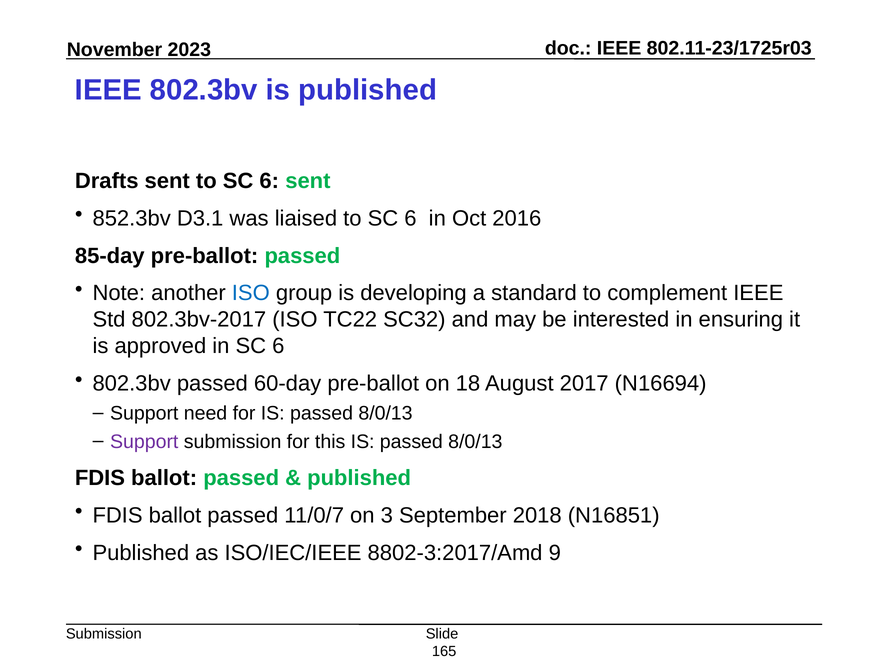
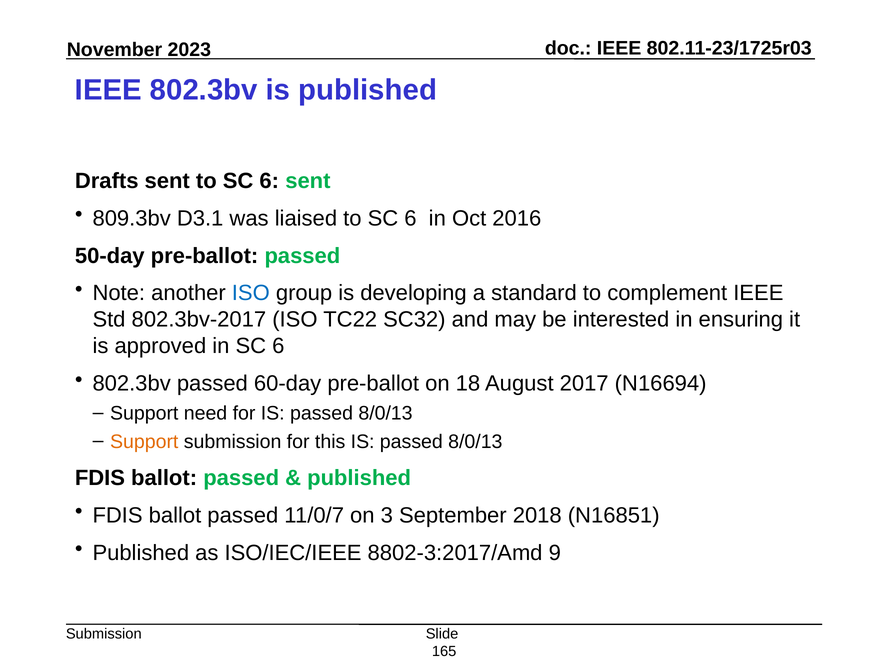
852.3bv: 852.3bv -> 809.3bv
85-day: 85-day -> 50-day
Support at (144, 441) colour: purple -> orange
